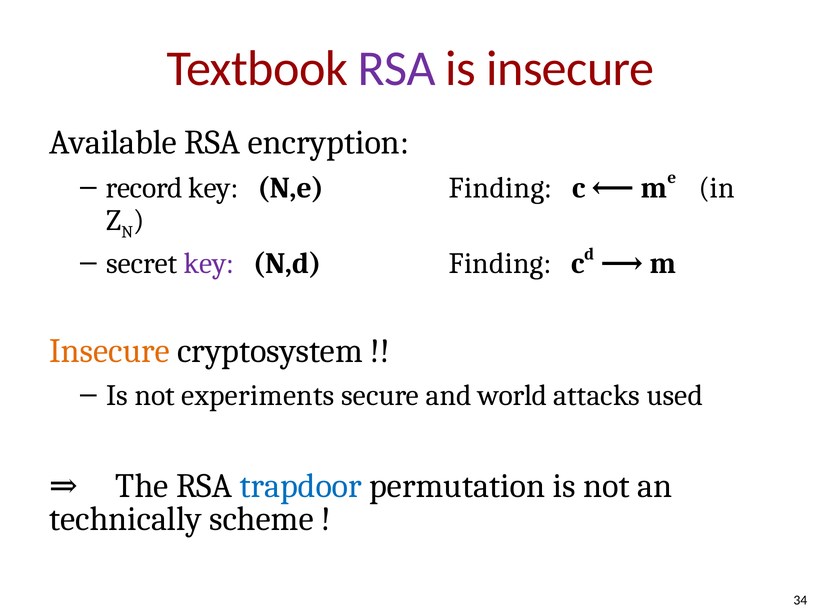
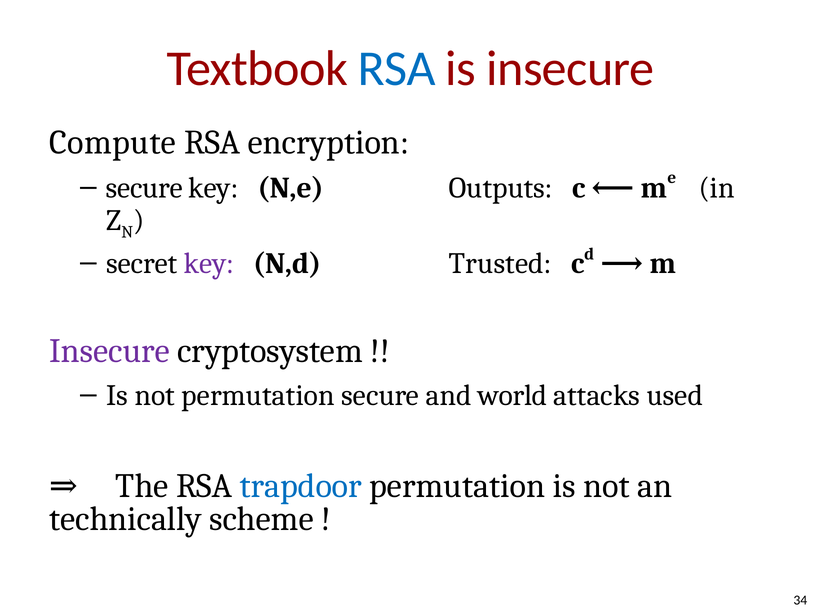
RSA at (397, 68) colour: purple -> blue
Available: Available -> Compute
record at (144, 188): record -> secure
N,e Finding: Finding -> Outputs
N,d Finding: Finding -> Trusted
Insecure at (109, 351) colour: orange -> purple
not experiments: experiments -> permutation
